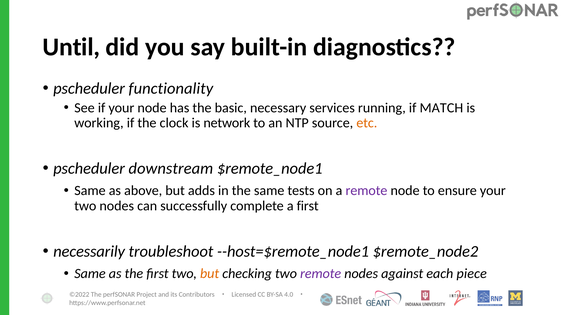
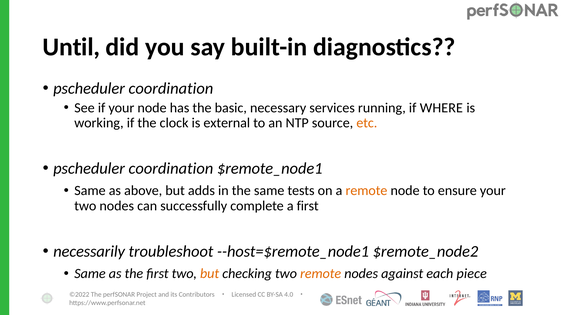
functionality at (171, 89): functionality -> coordination
MATCH: MATCH -> WHERE
network: network -> external
downstream at (171, 169): downstream -> coordination
remote at (366, 191) colour: purple -> orange
remote at (321, 274) colour: purple -> orange
